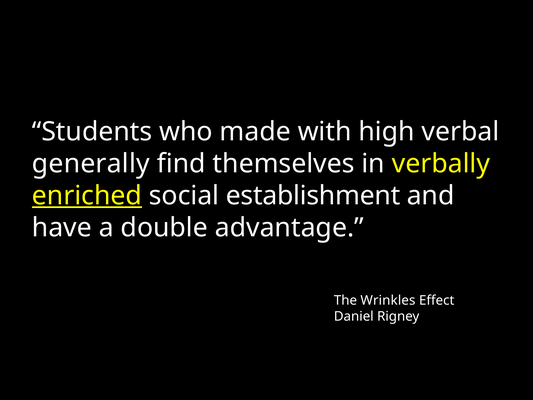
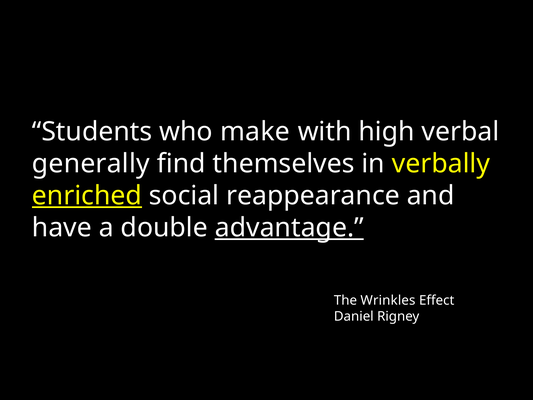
made: made -> make
establishment: establishment -> reappearance
advantage underline: none -> present
